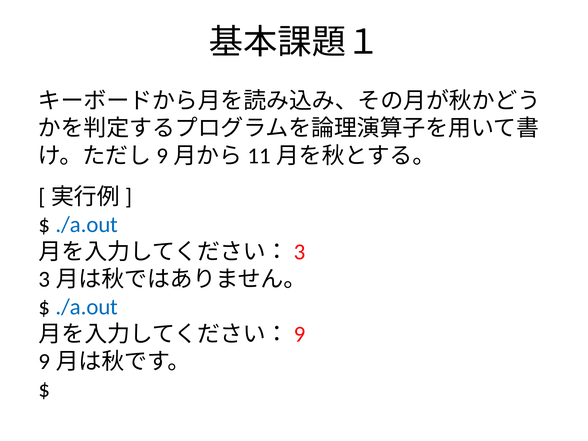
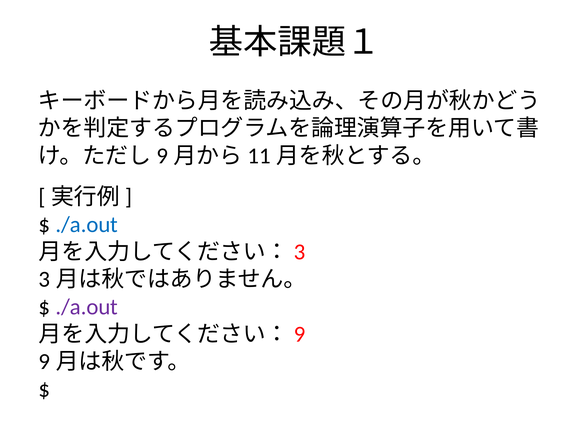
./a.out at (87, 307) colour: blue -> purple
